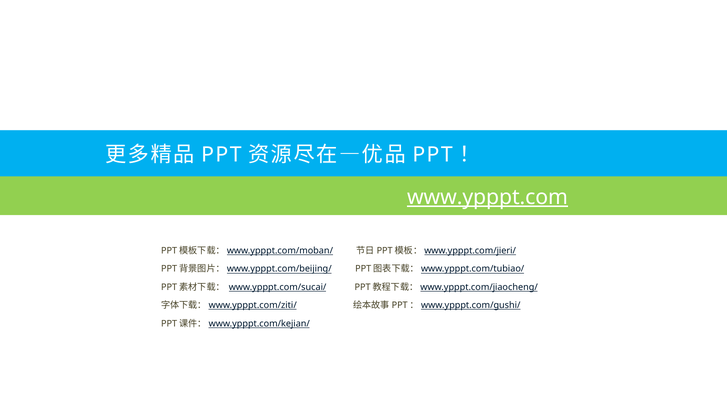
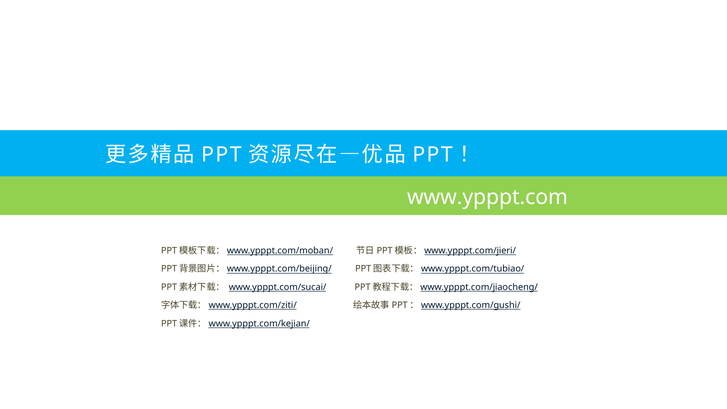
www.ypppt.com underline: present -> none
